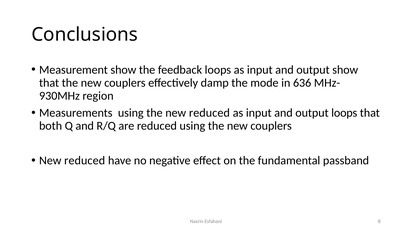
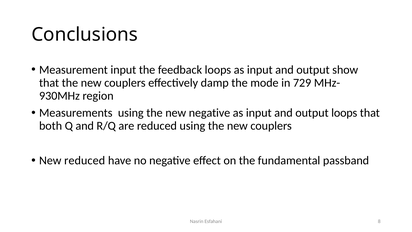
Measurement show: show -> input
636: 636 -> 729
the new reduced: reduced -> negative
